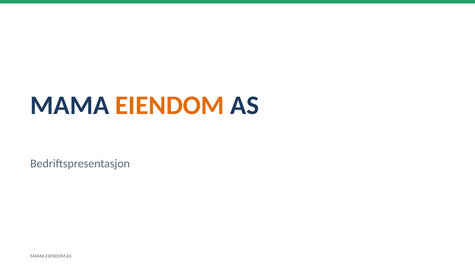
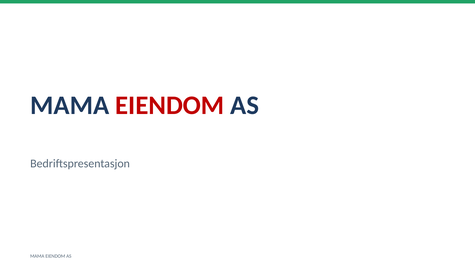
EIENDOM at (170, 105) colour: orange -> red
